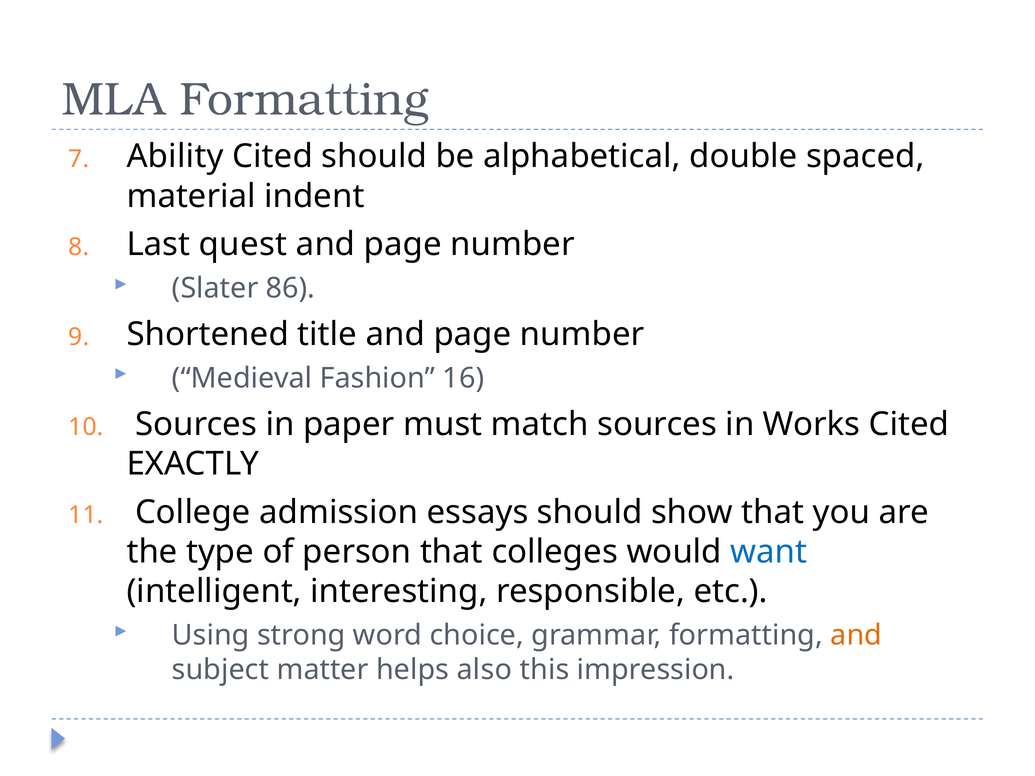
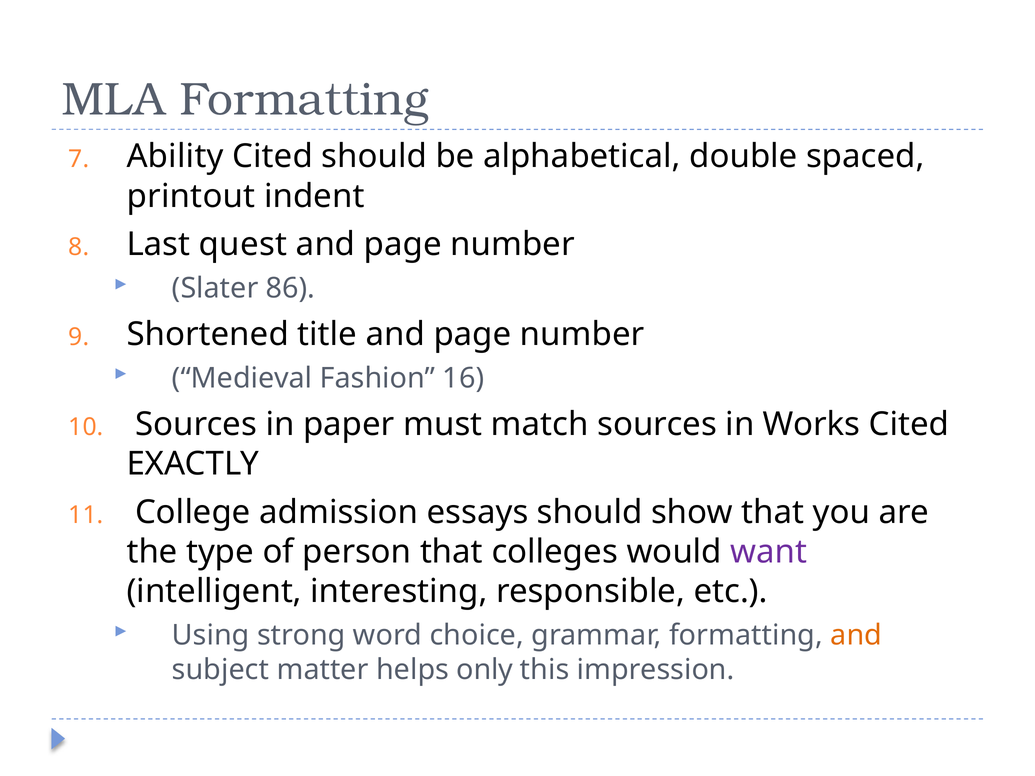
material: material -> printout
want colour: blue -> purple
also: also -> only
